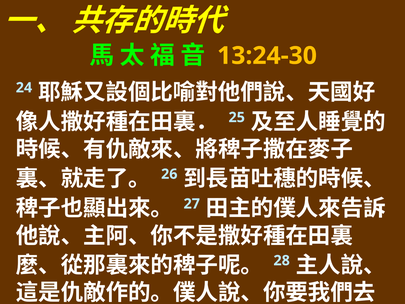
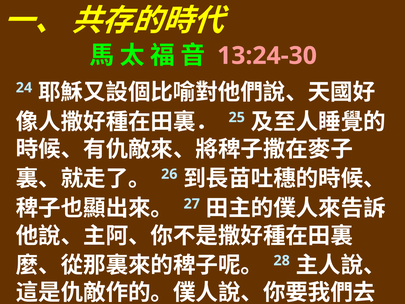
13:24-30 colour: yellow -> pink
